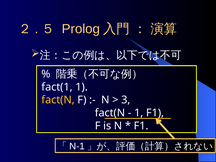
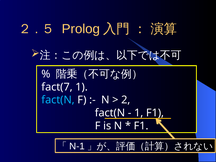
fact(1: fact(1 -> fact(7
fact(N at (58, 100) colour: yellow -> light blue
3: 3 -> 2
